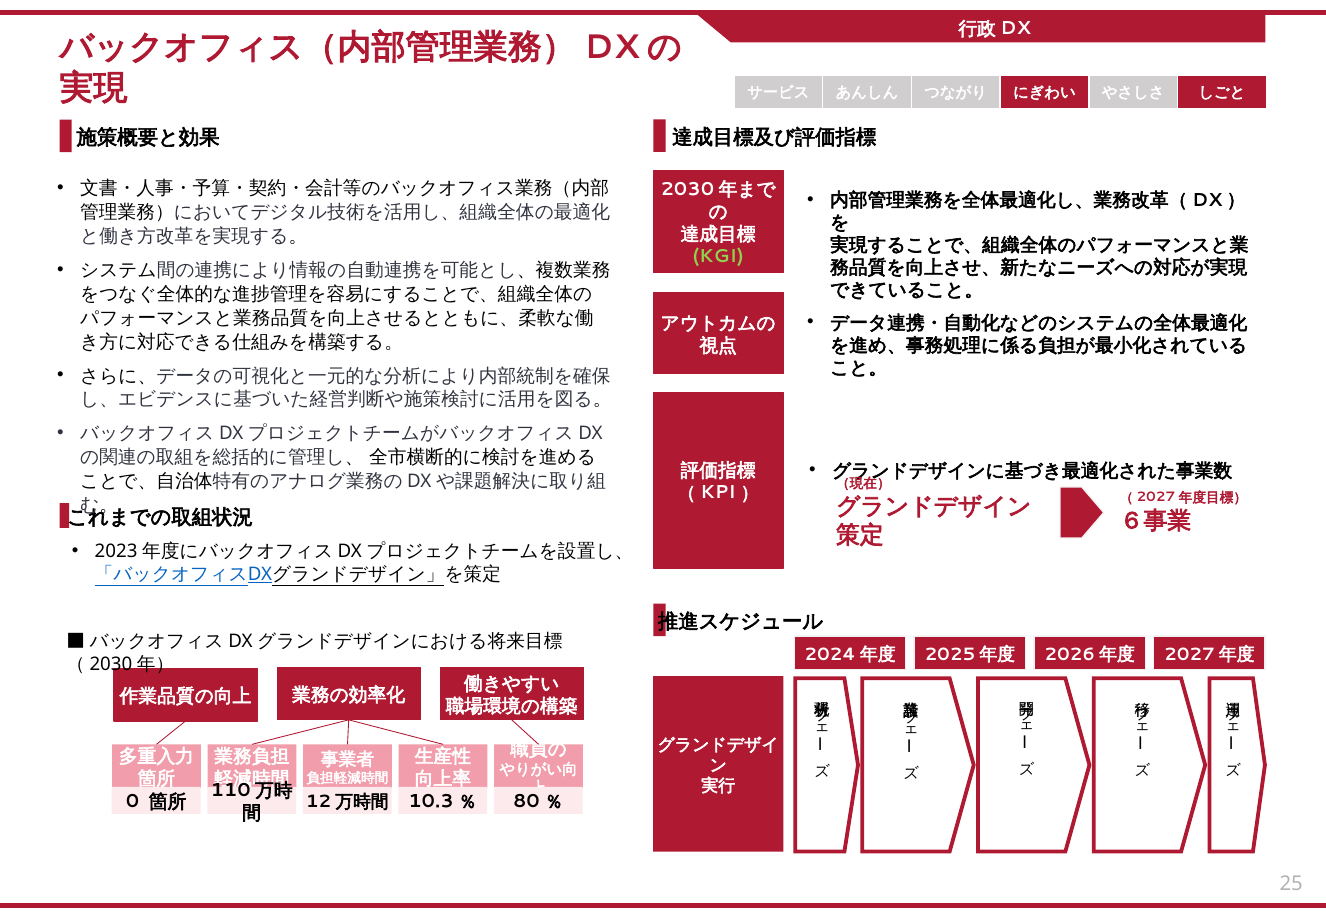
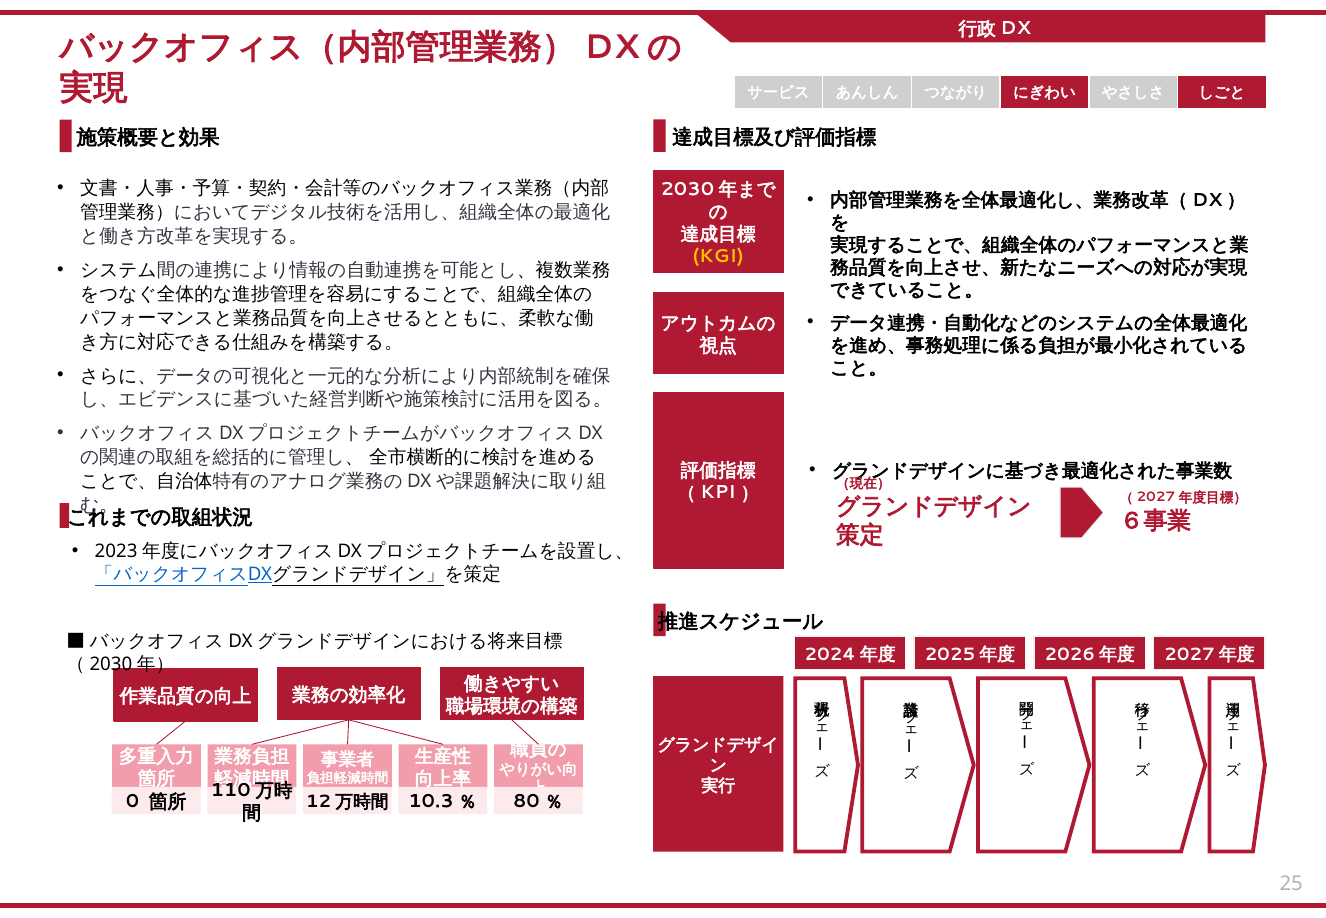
KGI colour: light green -> yellow
